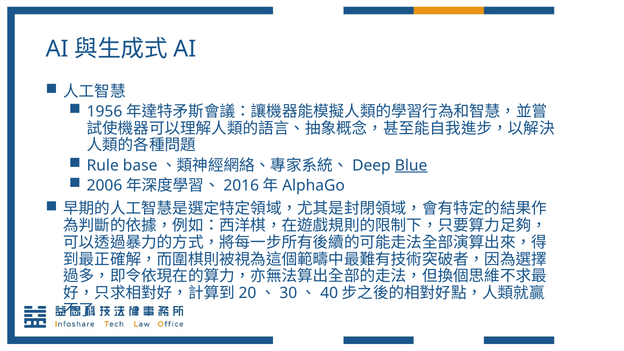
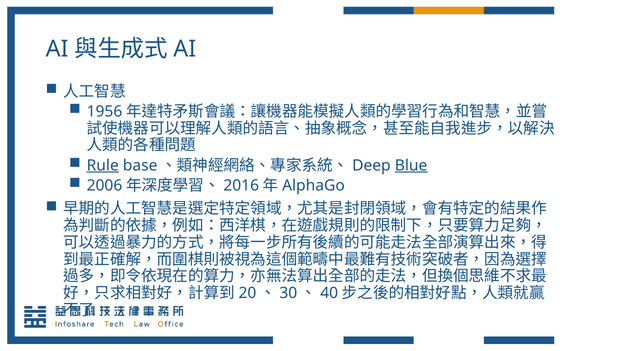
Rule underline: none -> present
